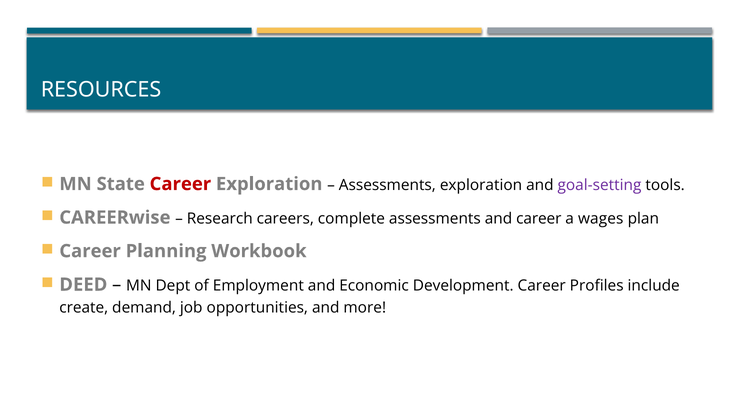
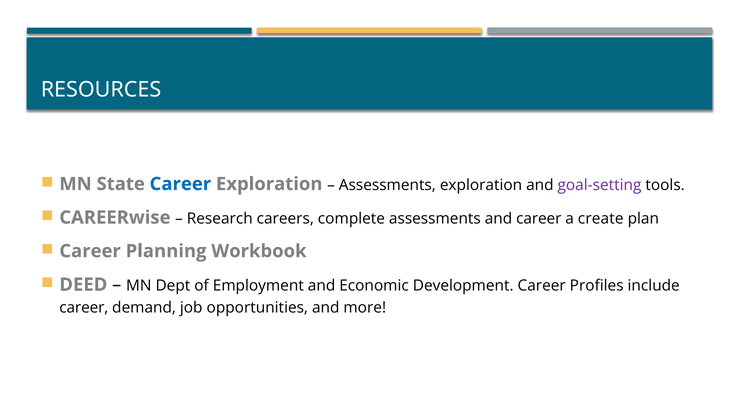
Career at (180, 184) colour: red -> blue
wages: wages -> create
create at (84, 308): create -> career
